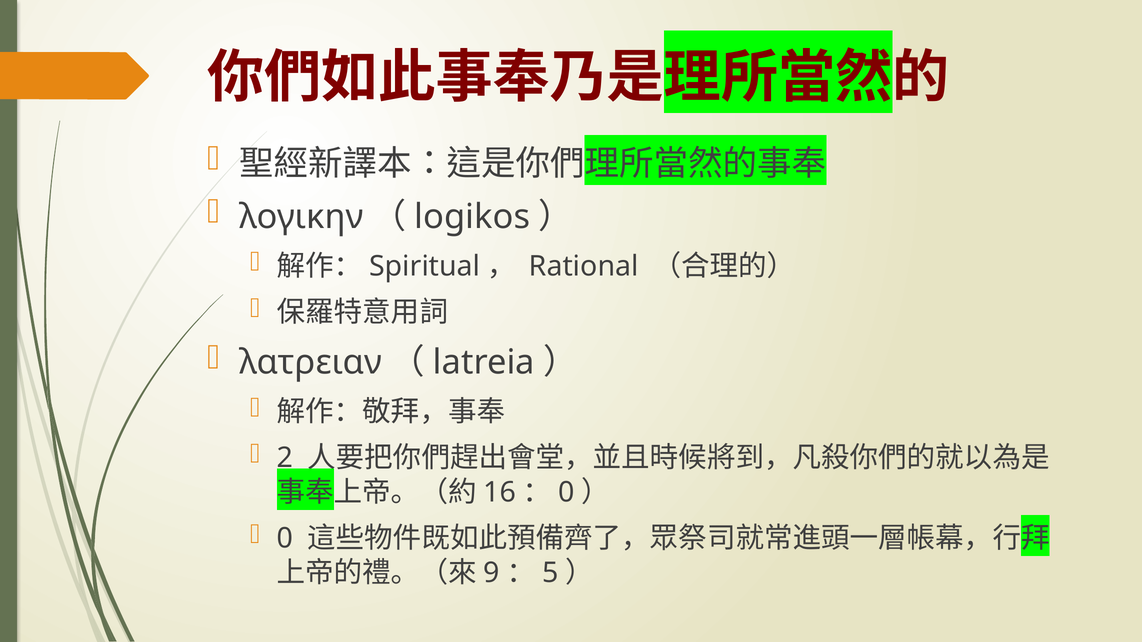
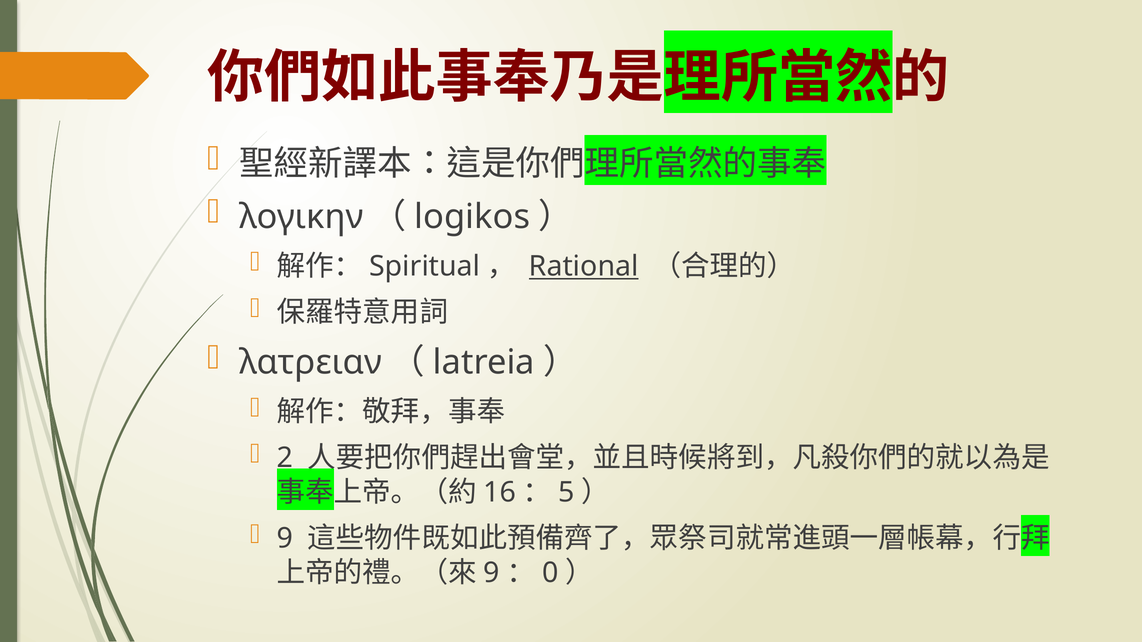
Rational underline: none -> present
0 at (566, 493): 0 -> 5
0 at (285, 539): 0 -> 9
5: 5 -> 0
